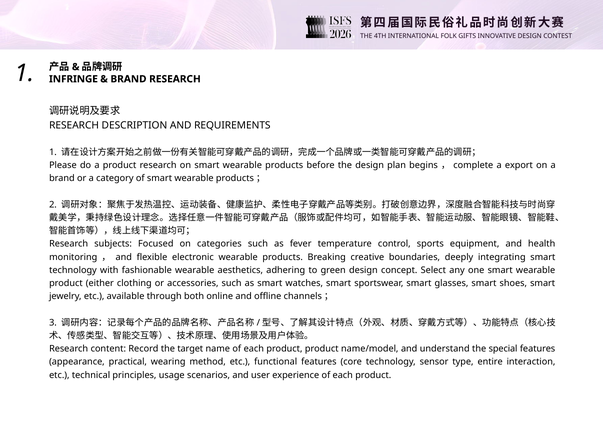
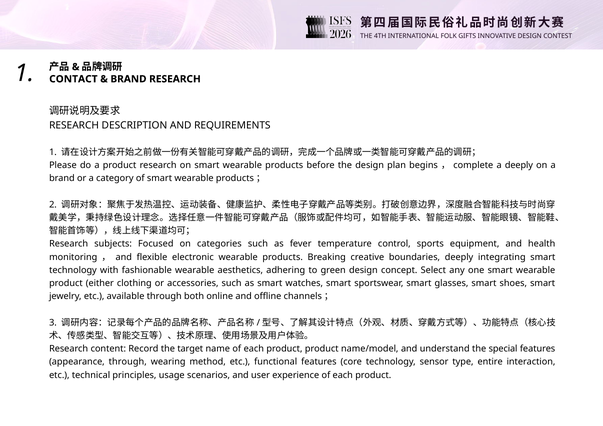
INFRINGE: INFRINGE -> CONTACT
a export: export -> deeply
appearance practical: practical -> through
